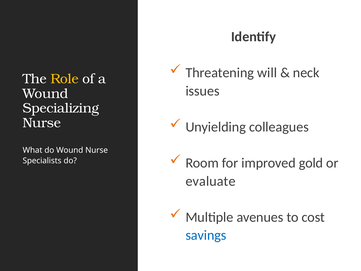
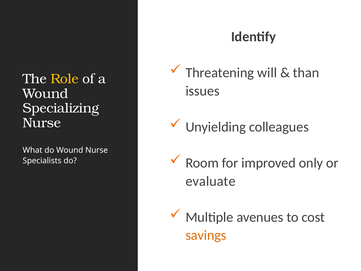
neck: neck -> than
gold: gold -> only
savings colour: blue -> orange
